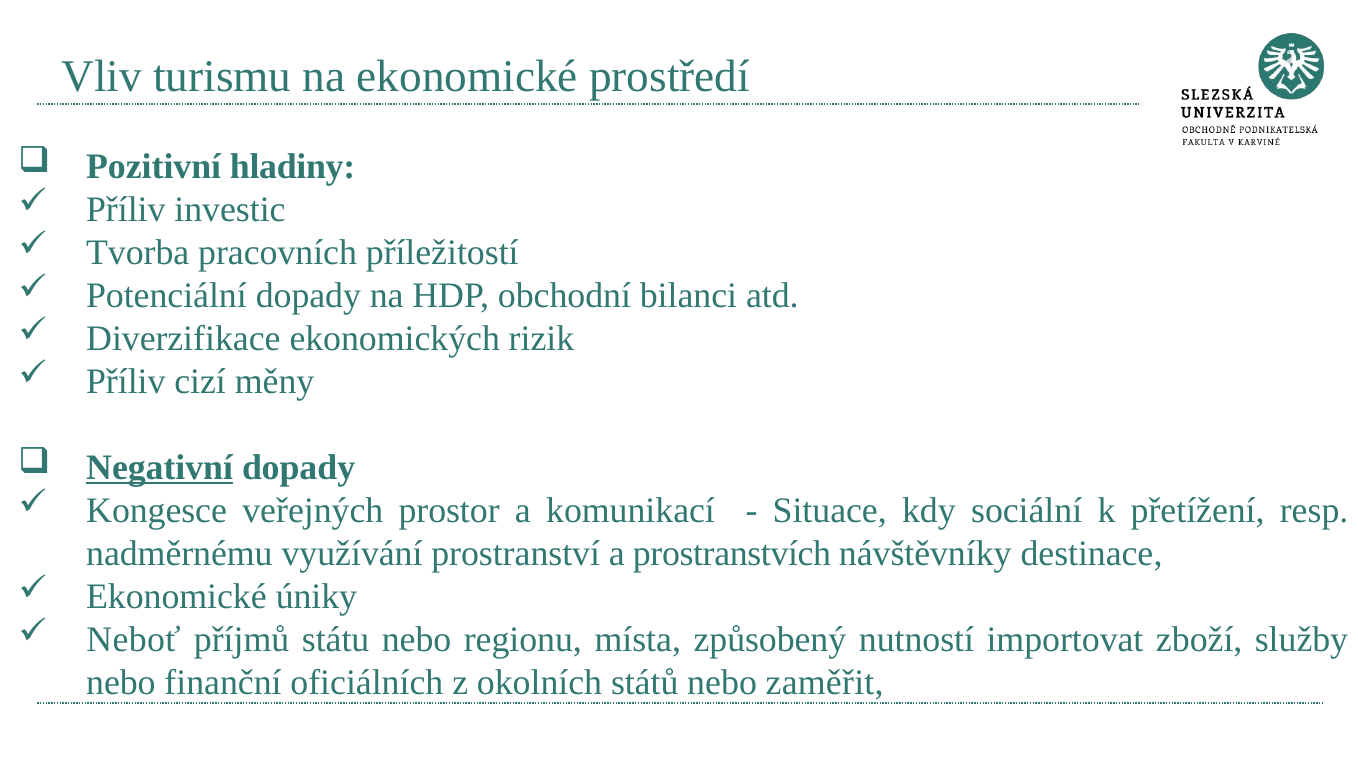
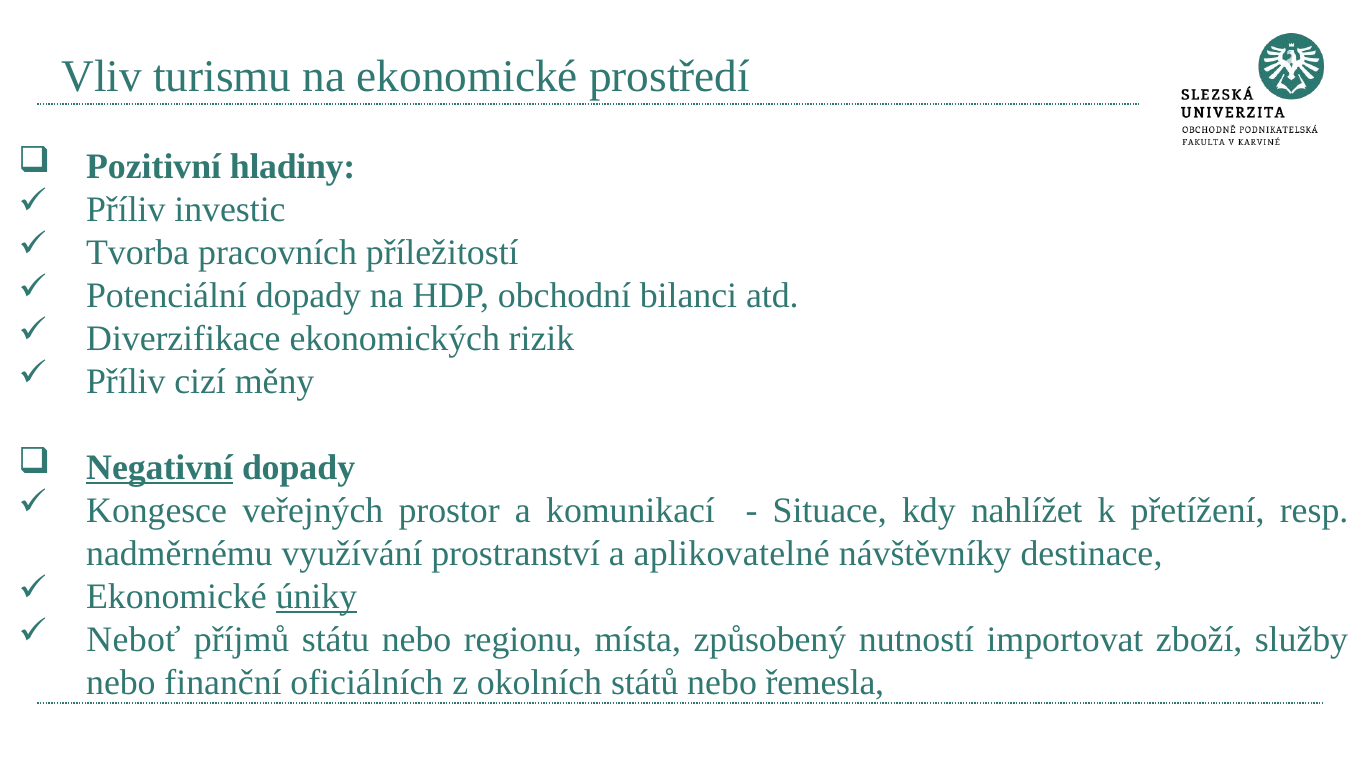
sociální: sociální -> nahlížet
prostranstvích: prostranstvích -> aplikovatelné
úniky underline: none -> present
zaměřit: zaměřit -> řemesla
